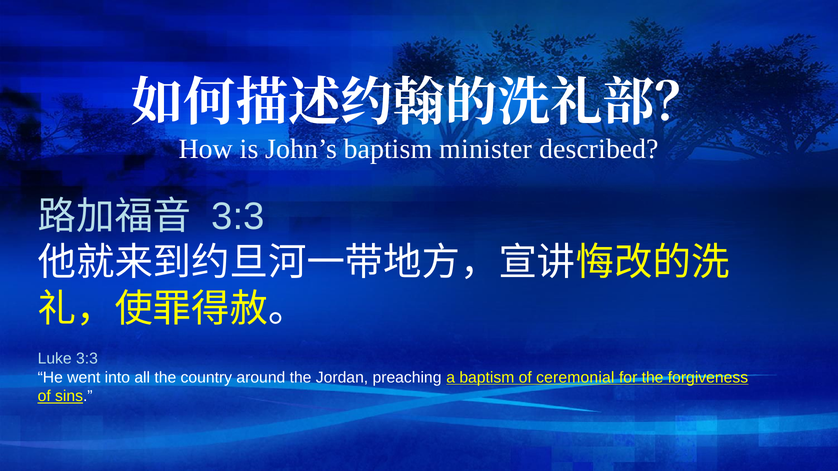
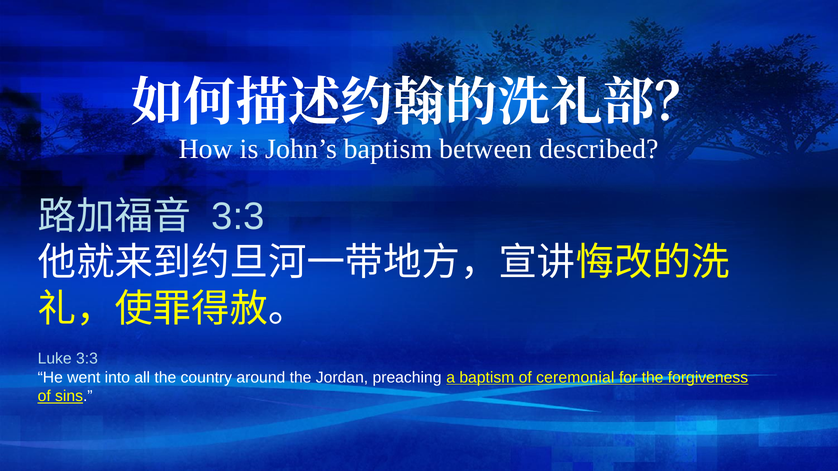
minister: minister -> between
